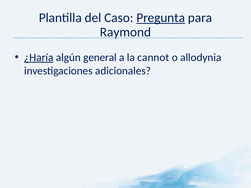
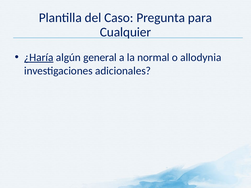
Pregunta underline: present -> none
Raymond: Raymond -> Cualquier
cannot: cannot -> normal
